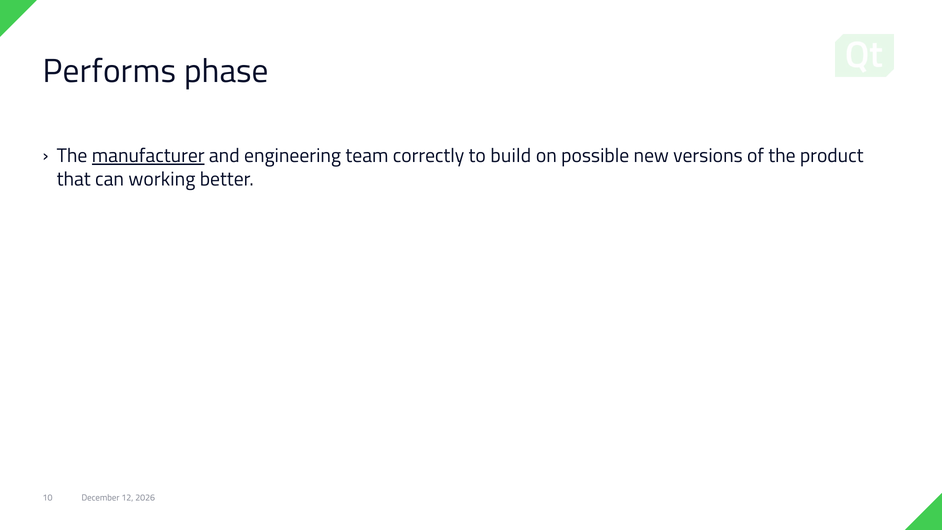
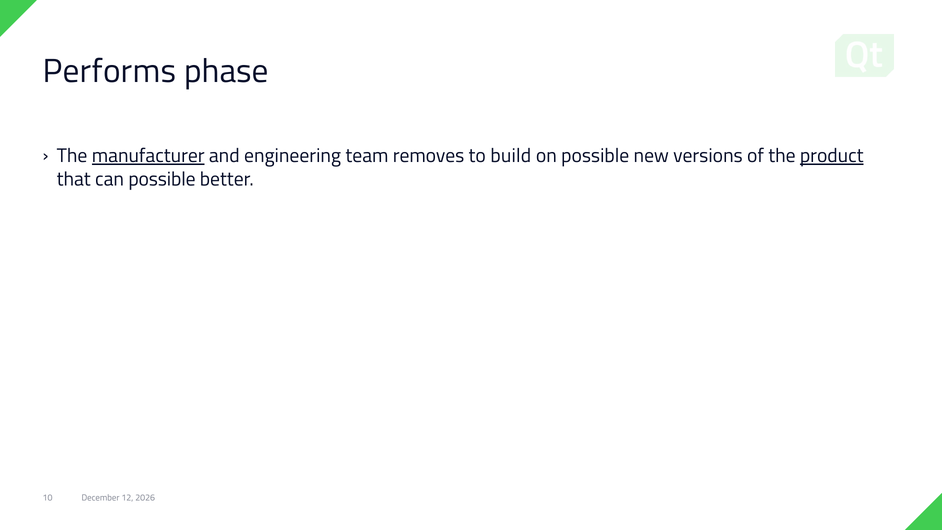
correctly: correctly -> removes
product underline: none -> present
can working: working -> possible
